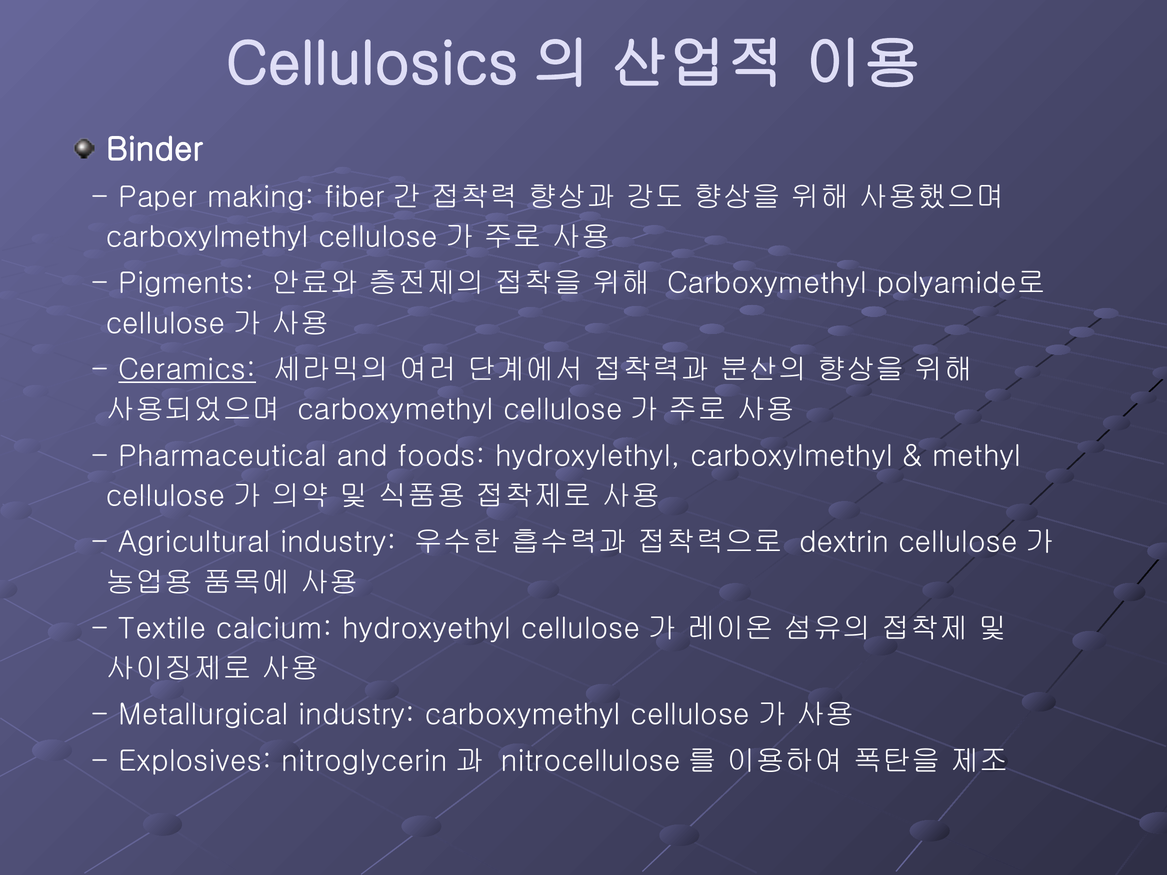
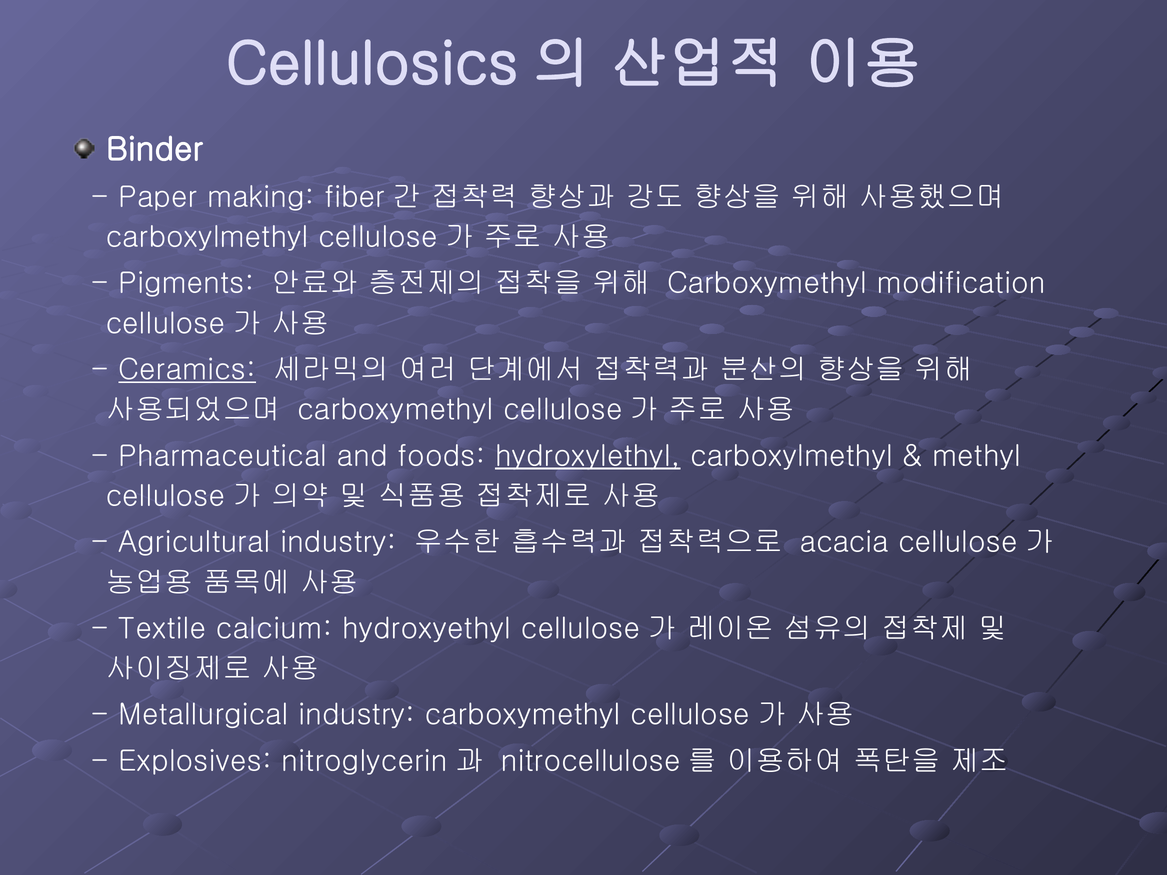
polyamide로: polyamide로 -> modification
hydroxylethyl underline: none -> present
dextrin: dextrin -> acacia
